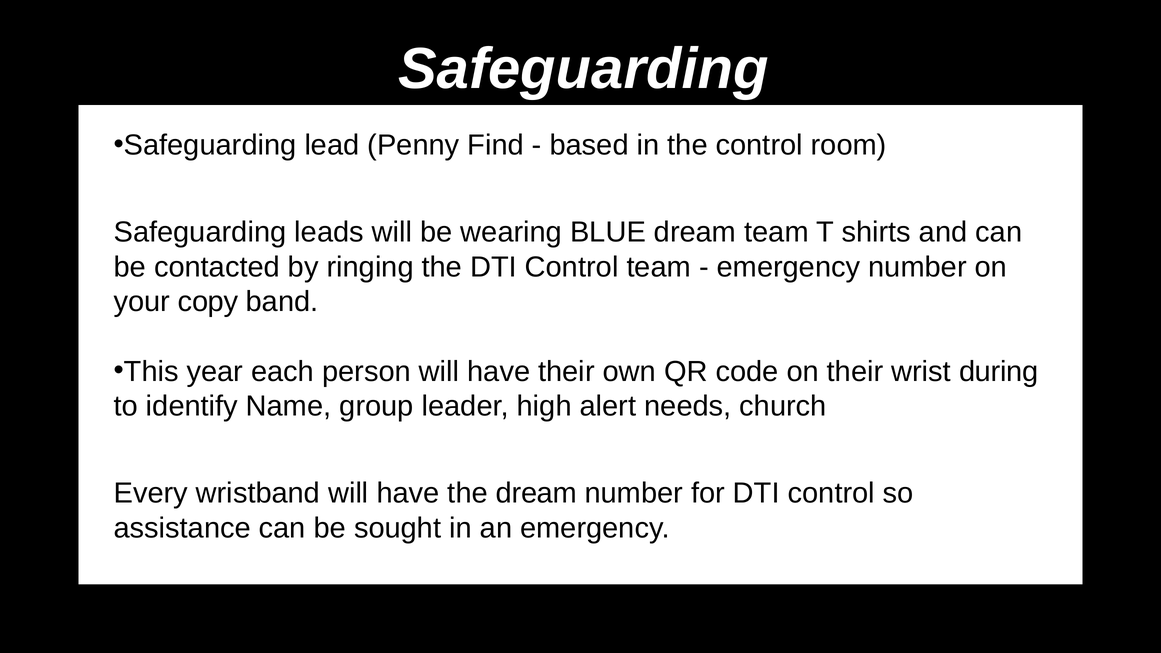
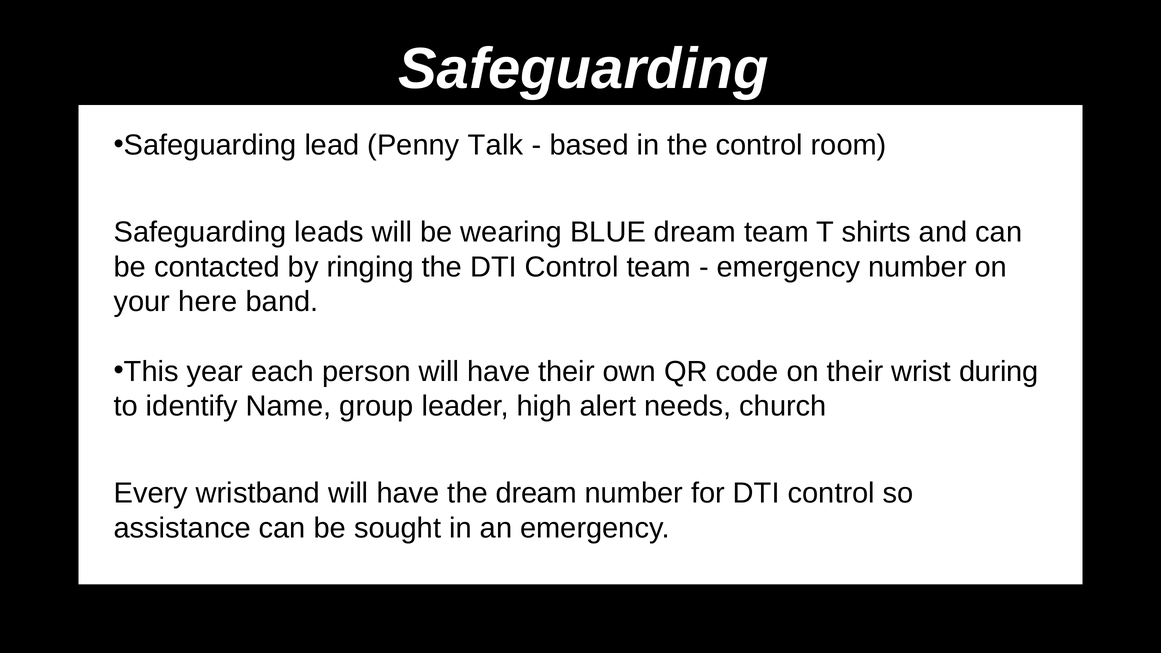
Find: Find -> Talk
copy: copy -> here
